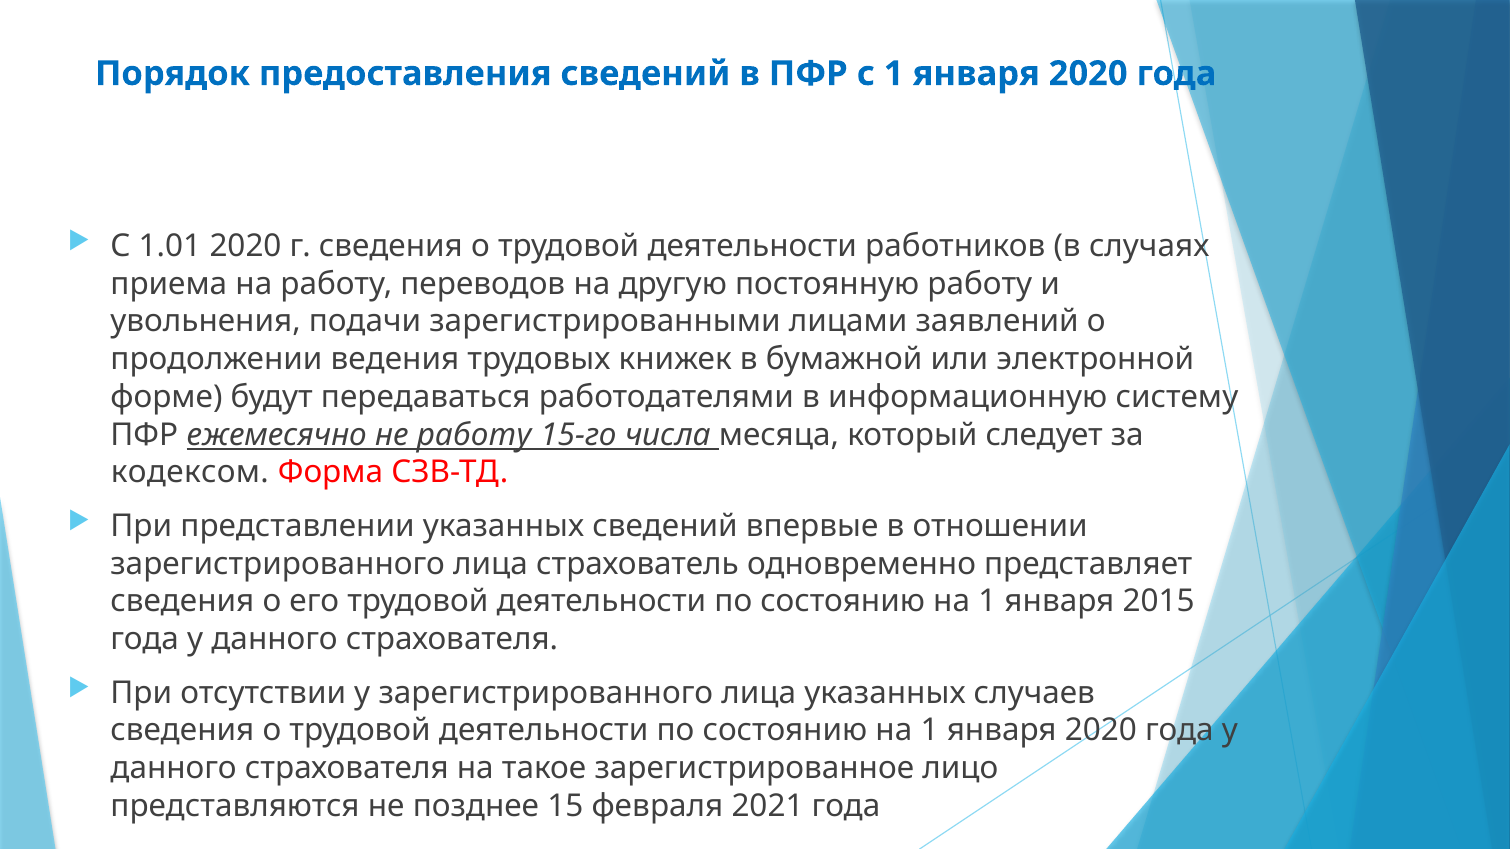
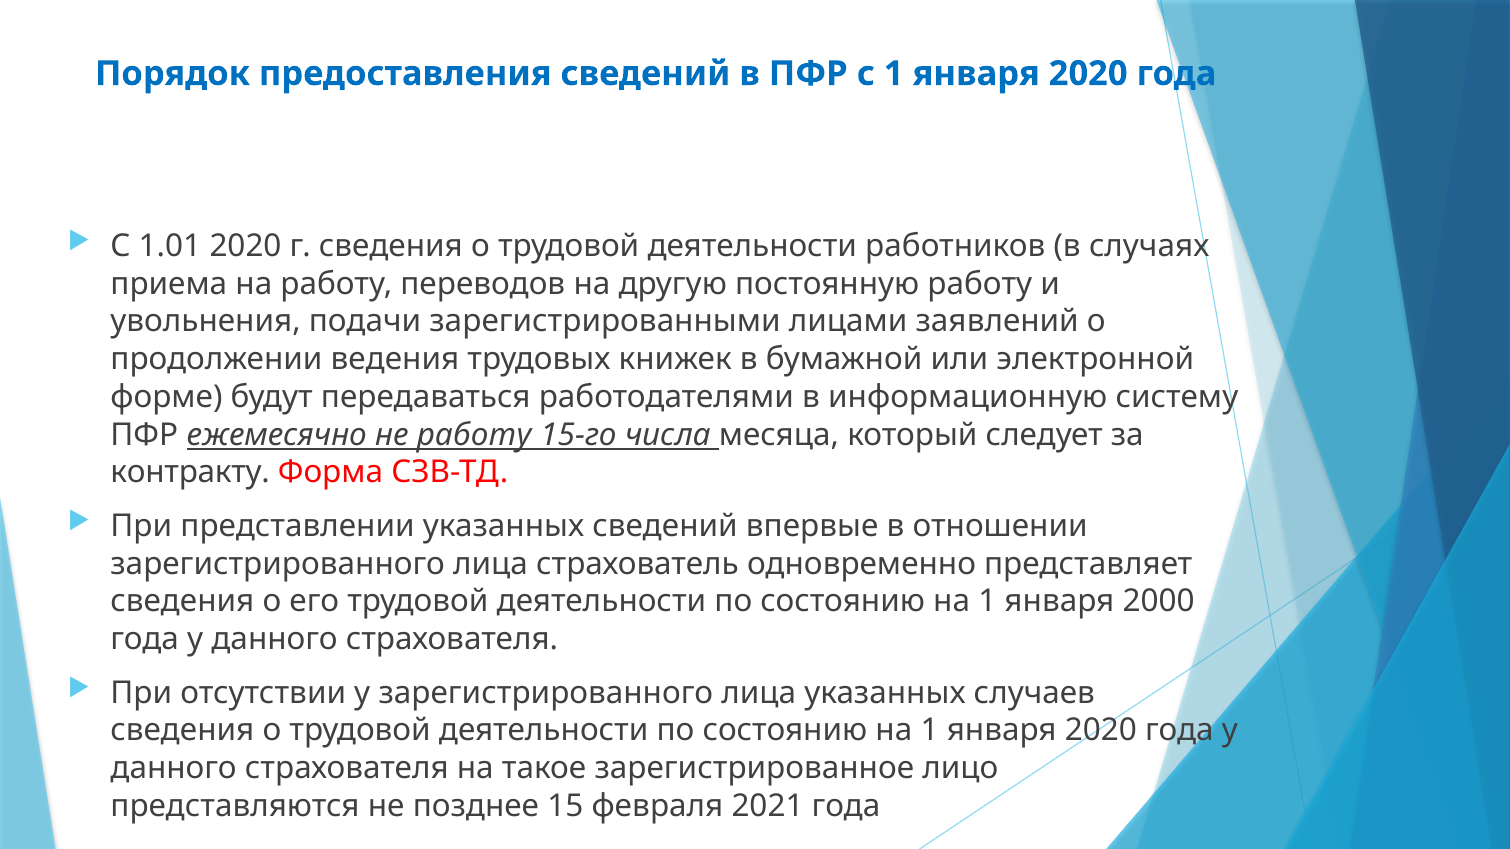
кодексом: кодексом -> контракту
2015: 2015 -> 2000
